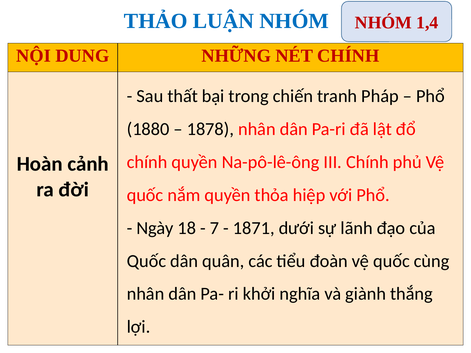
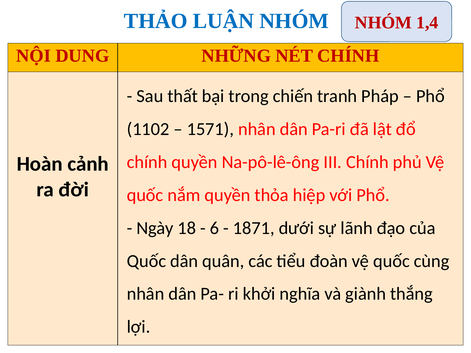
1880: 1880 -> 1102
1878: 1878 -> 1571
7: 7 -> 6
